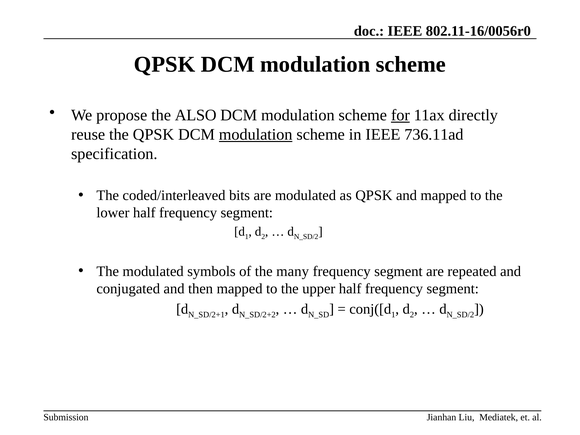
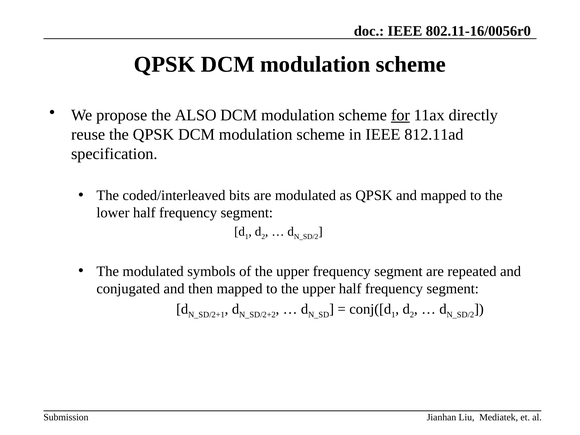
modulation at (256, 135) underline: present -> none
736.11ad: 736.11ad -> 812.11ad
of the many: many -> upper
